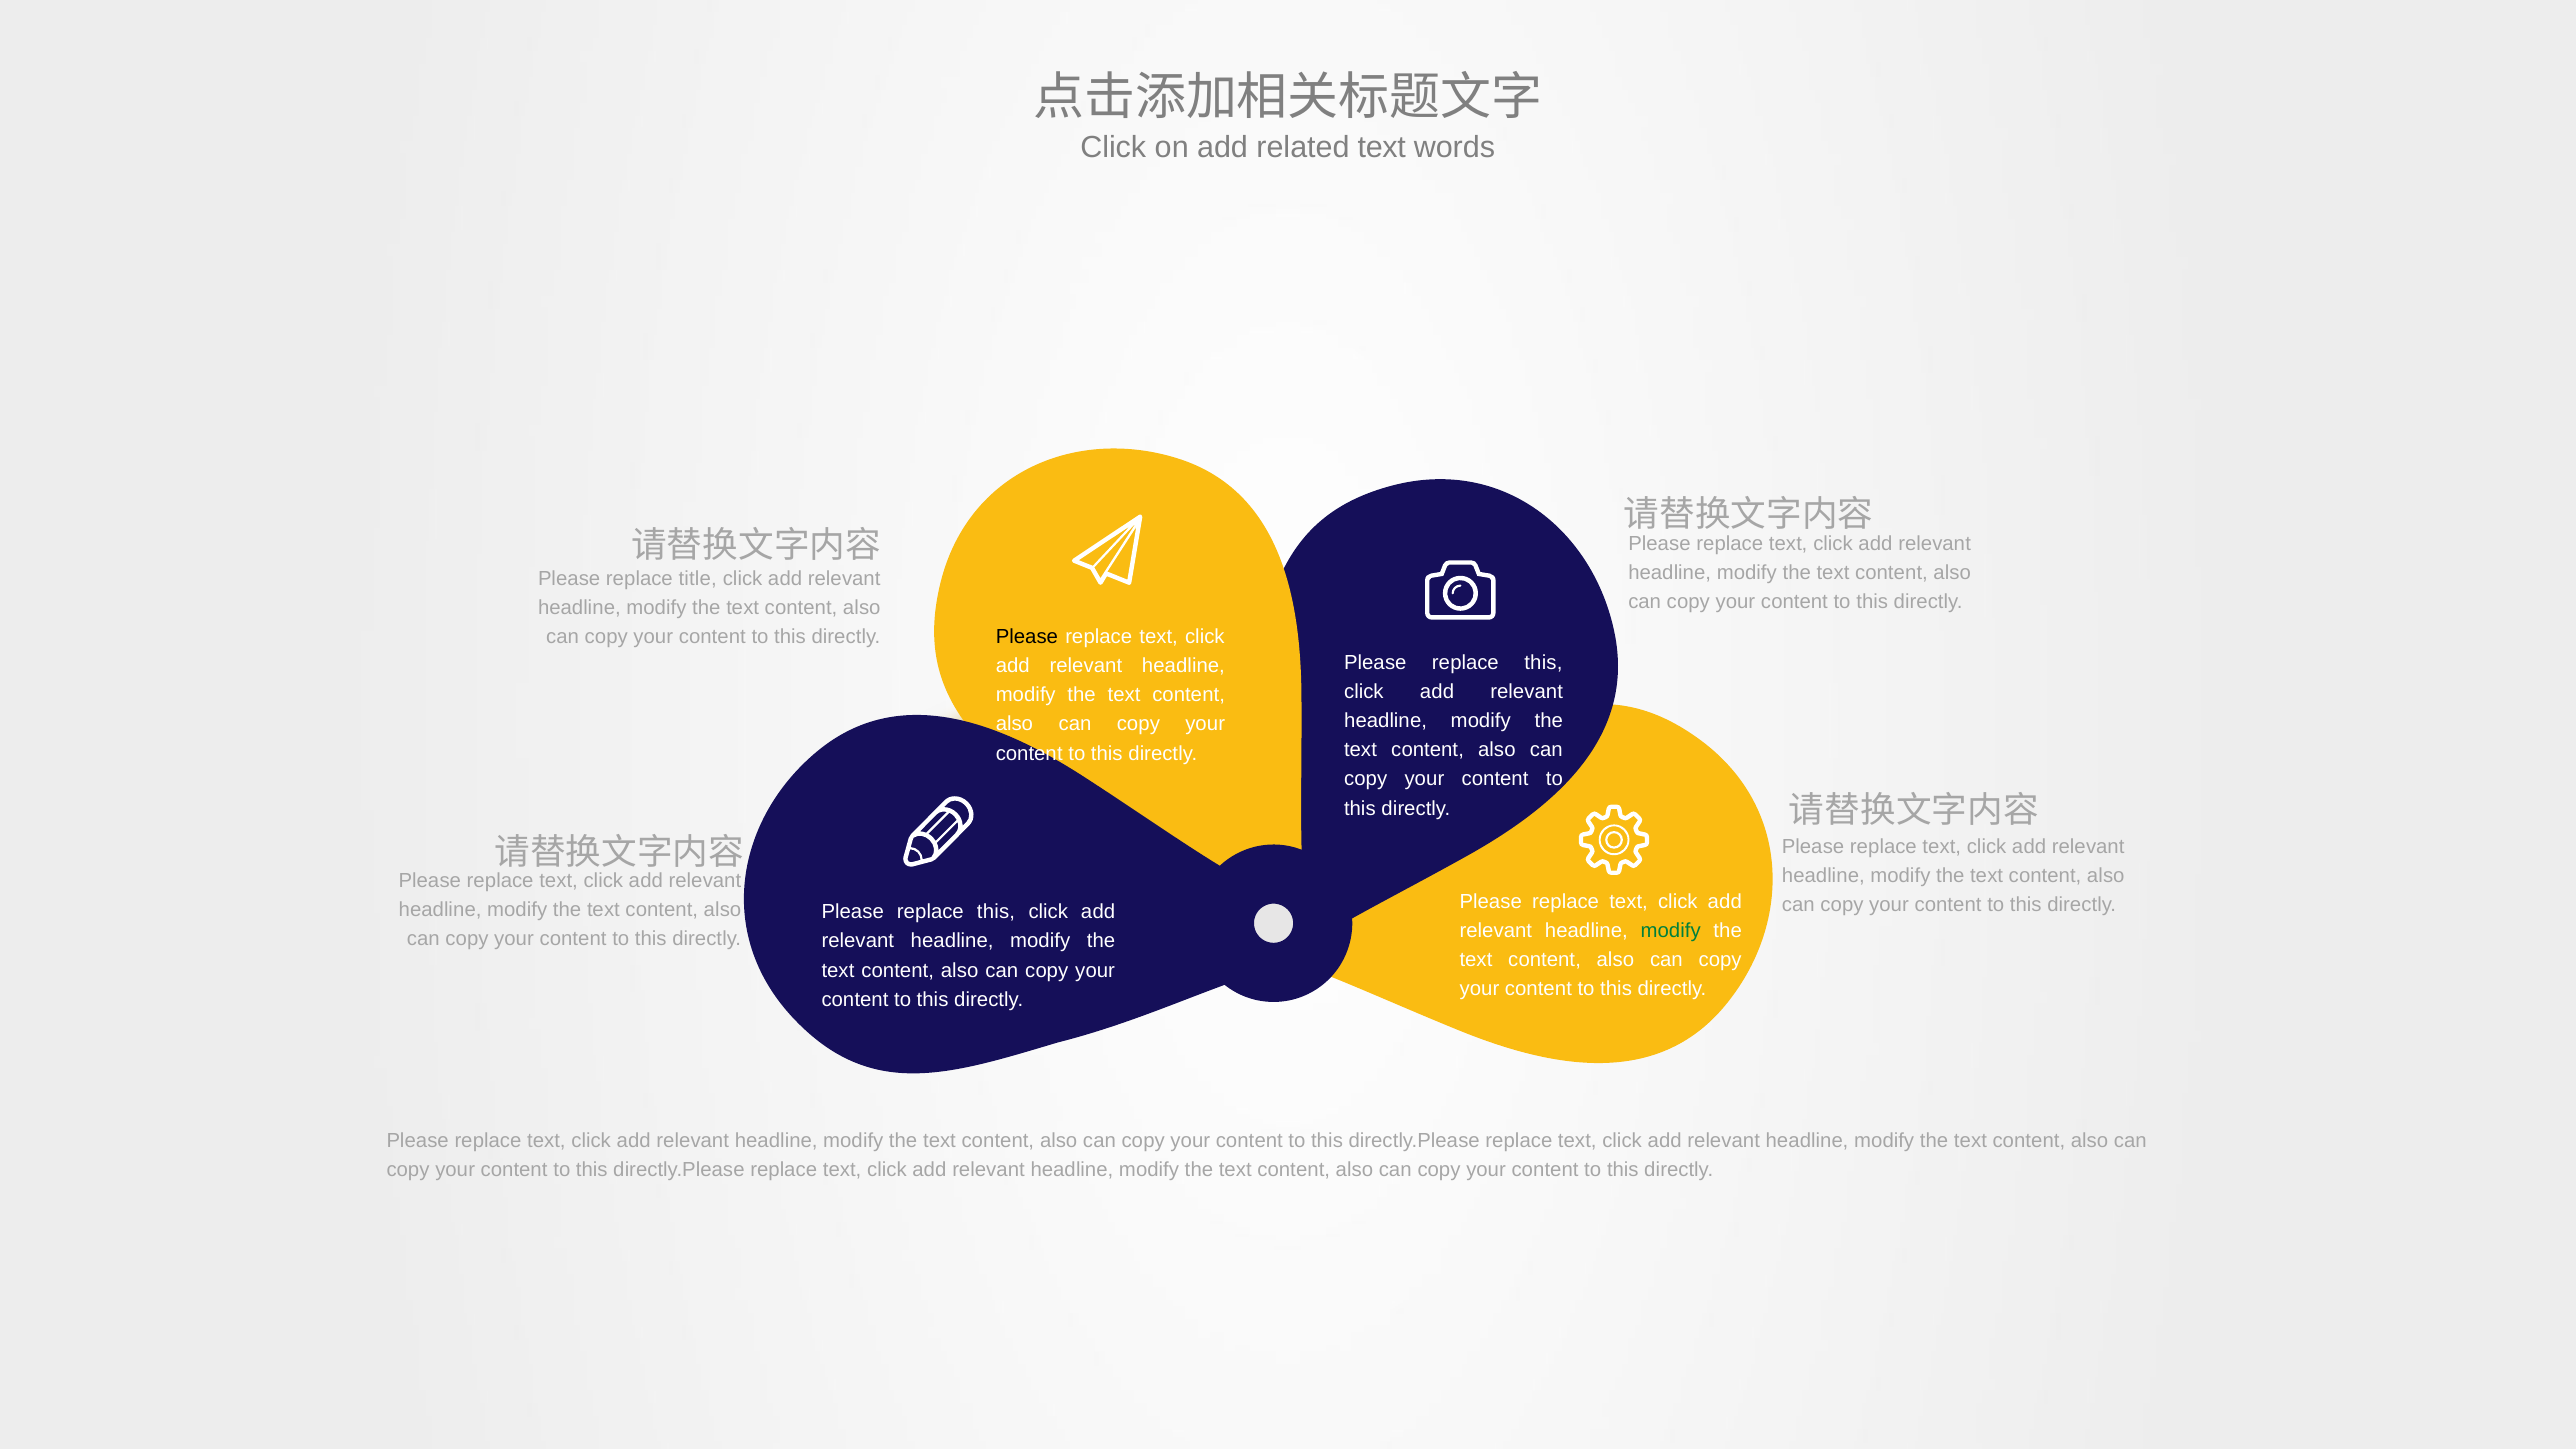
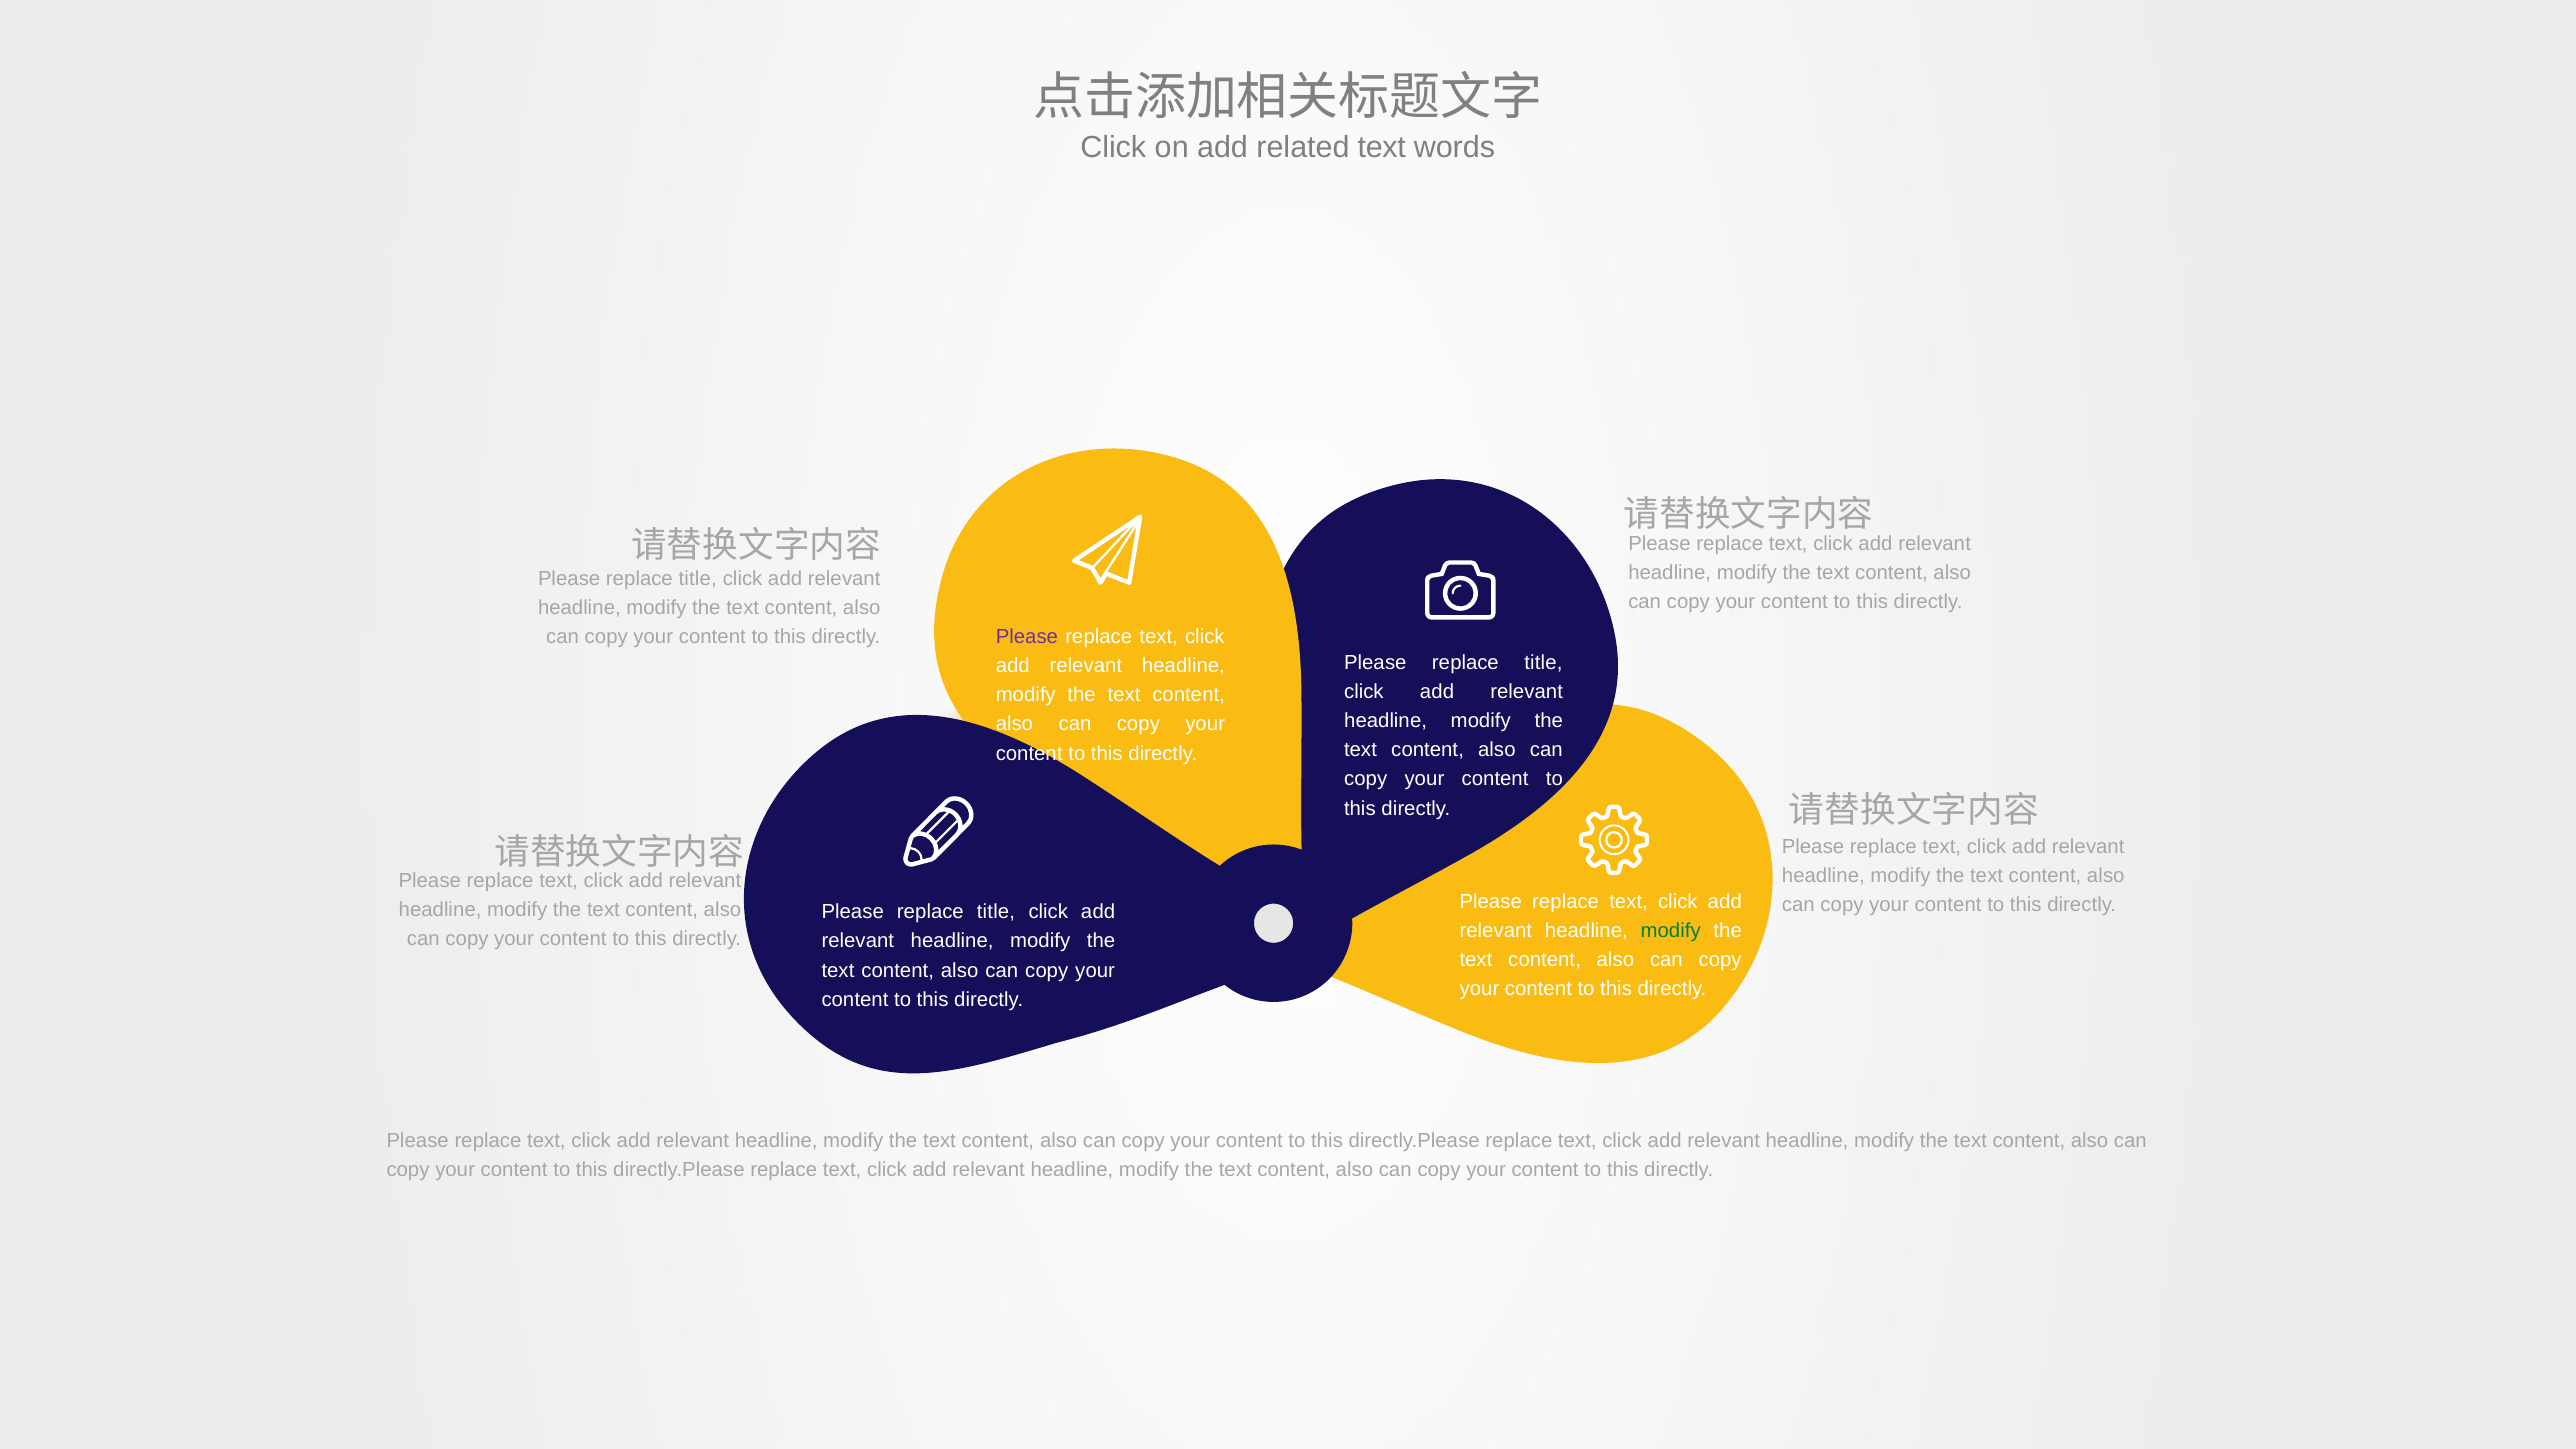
Please at (1027, 636) colour: black -> purple
this at (1543, 662): this -> title
this at (996, 912): this -> title
